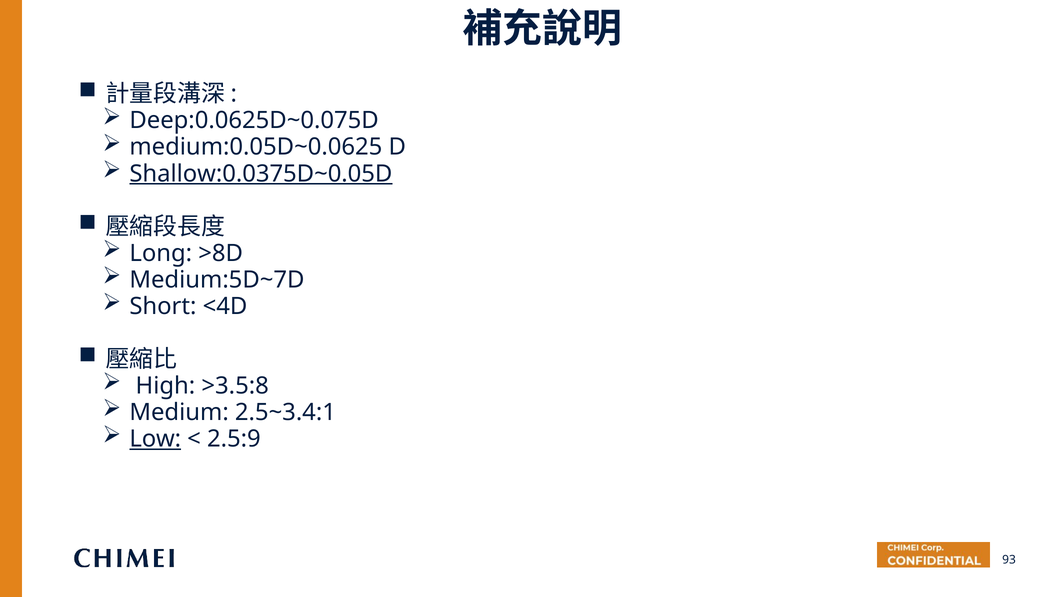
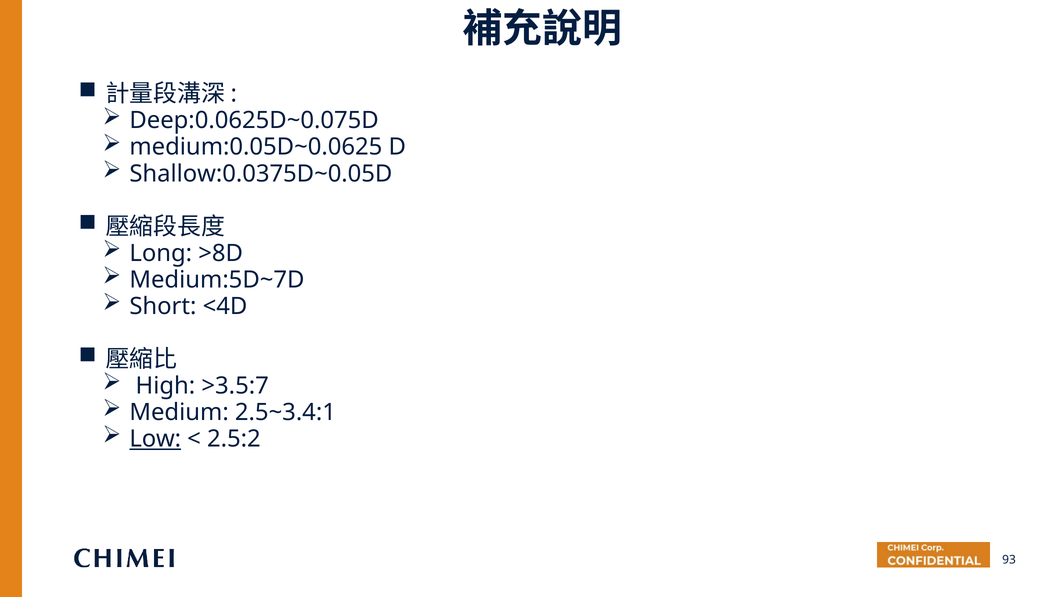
Shallow:0.0375D~0.05D underline: present -> none
>3.5:8: >3.5:8 -> >3.5:7
2.5:9: 2.5:9 -> 2.5:2
